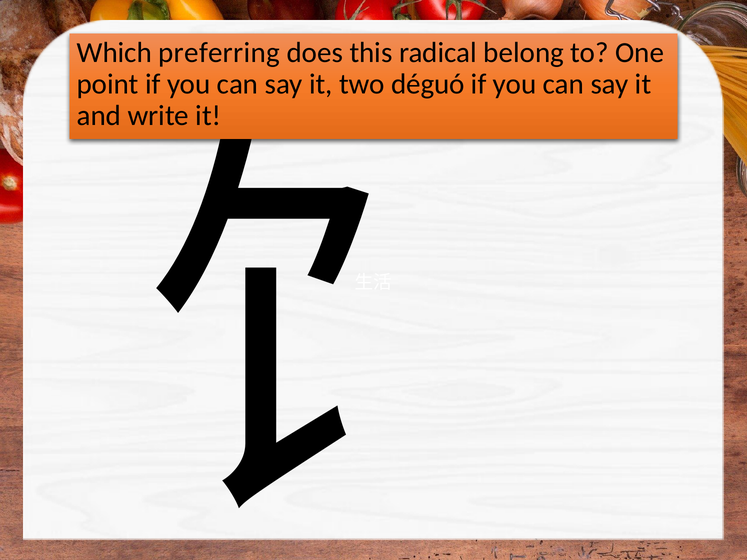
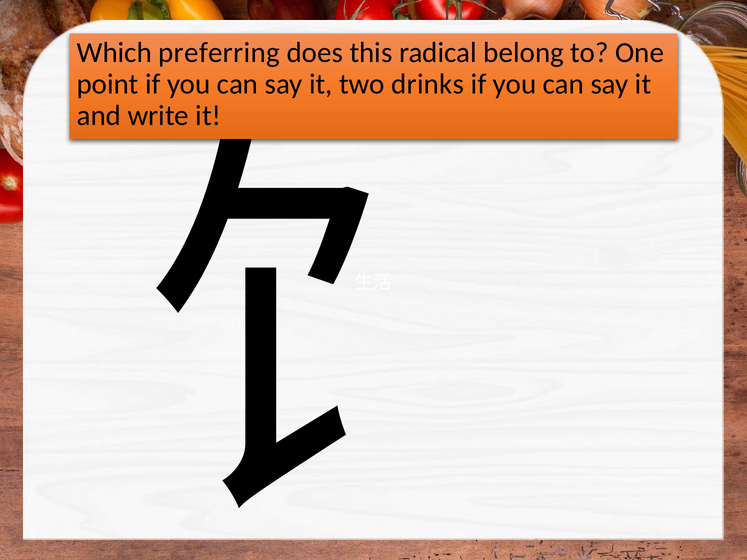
déguó: déguó -> drinks
